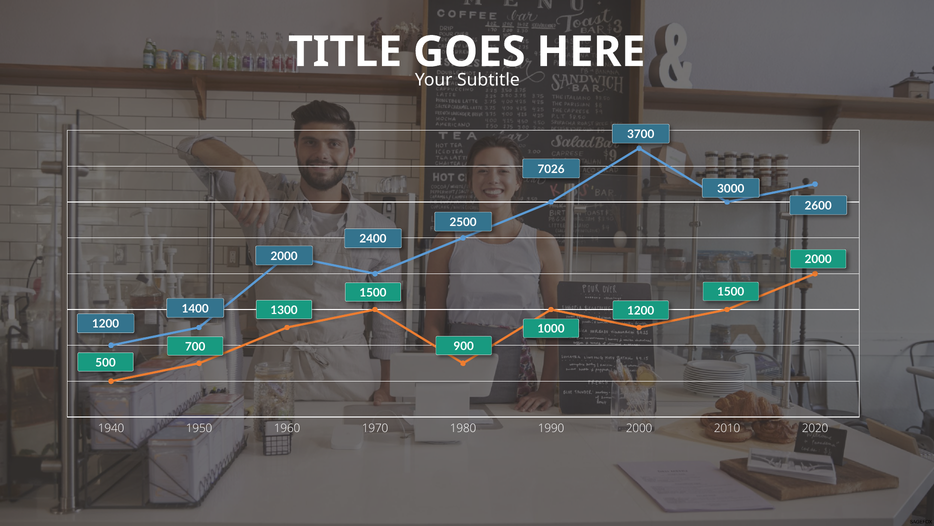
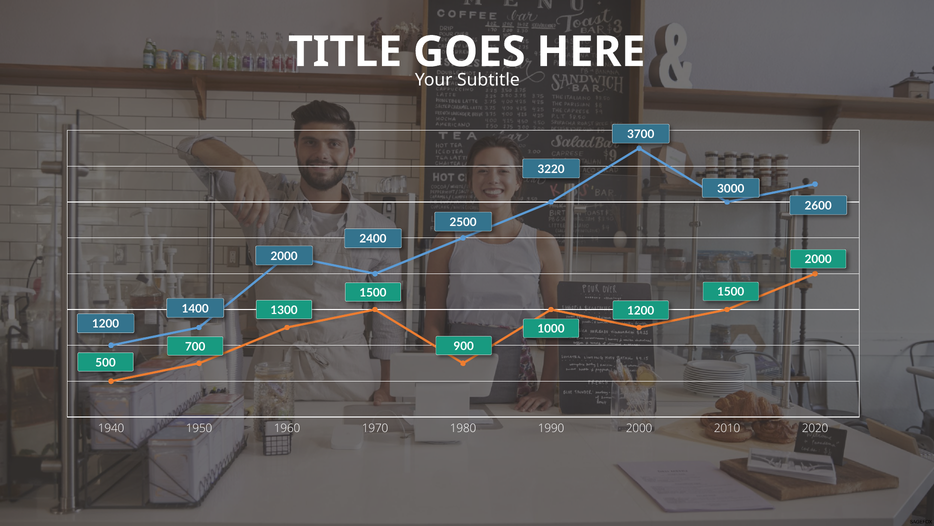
7026: 7026 -> 3220
